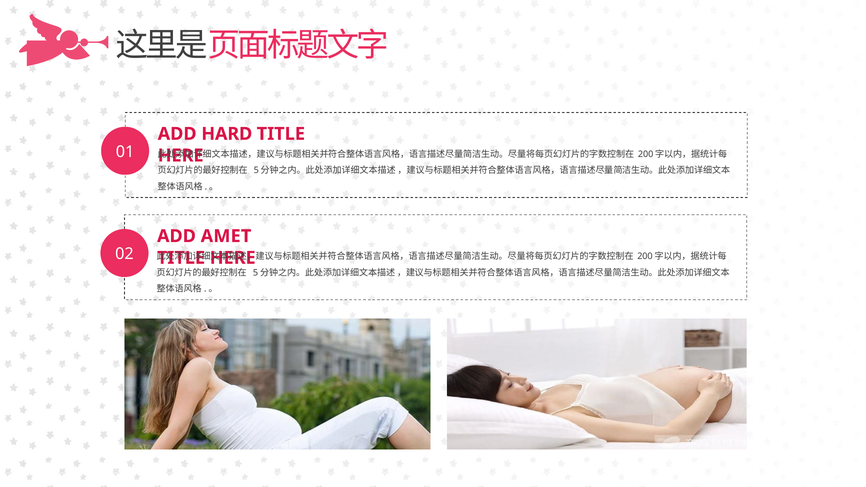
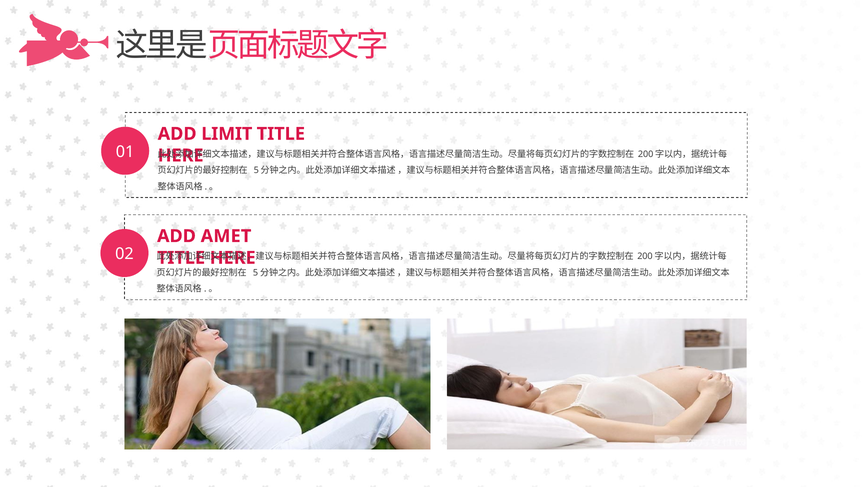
HARD: HARD -> LIMIT
